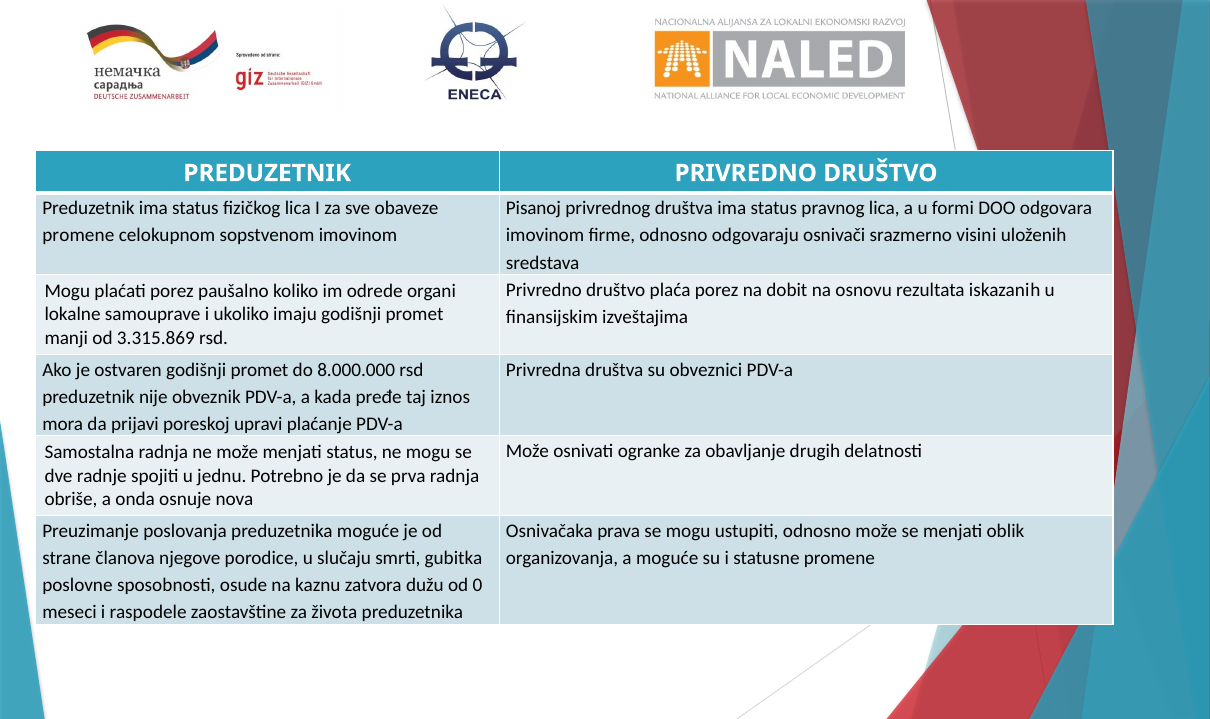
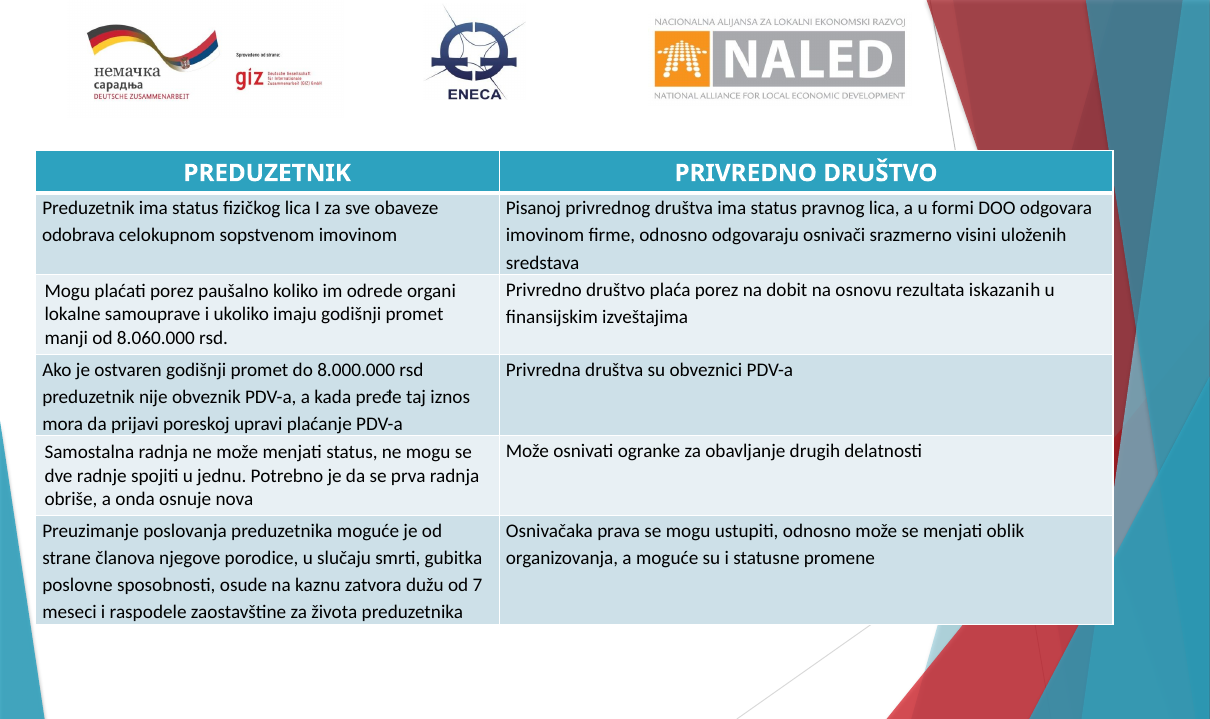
promene at (78, 236): promene -> odobrava
3.315.869: 3.315.869 -> 8.060.000
0: 0 -> 7
